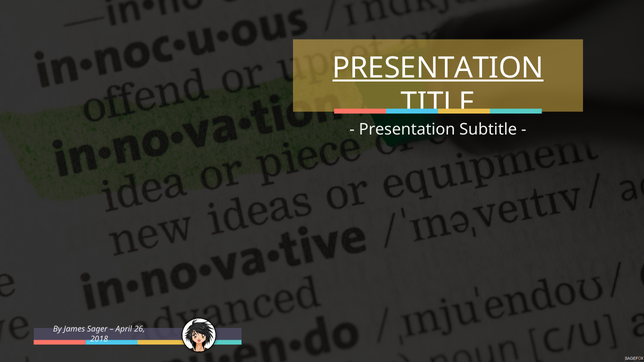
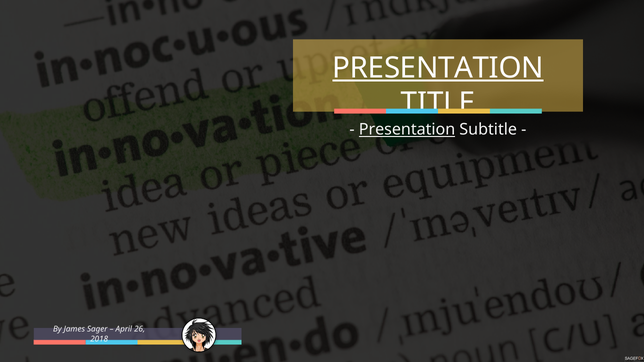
Presentation at (407, 130) underline: none -> present
